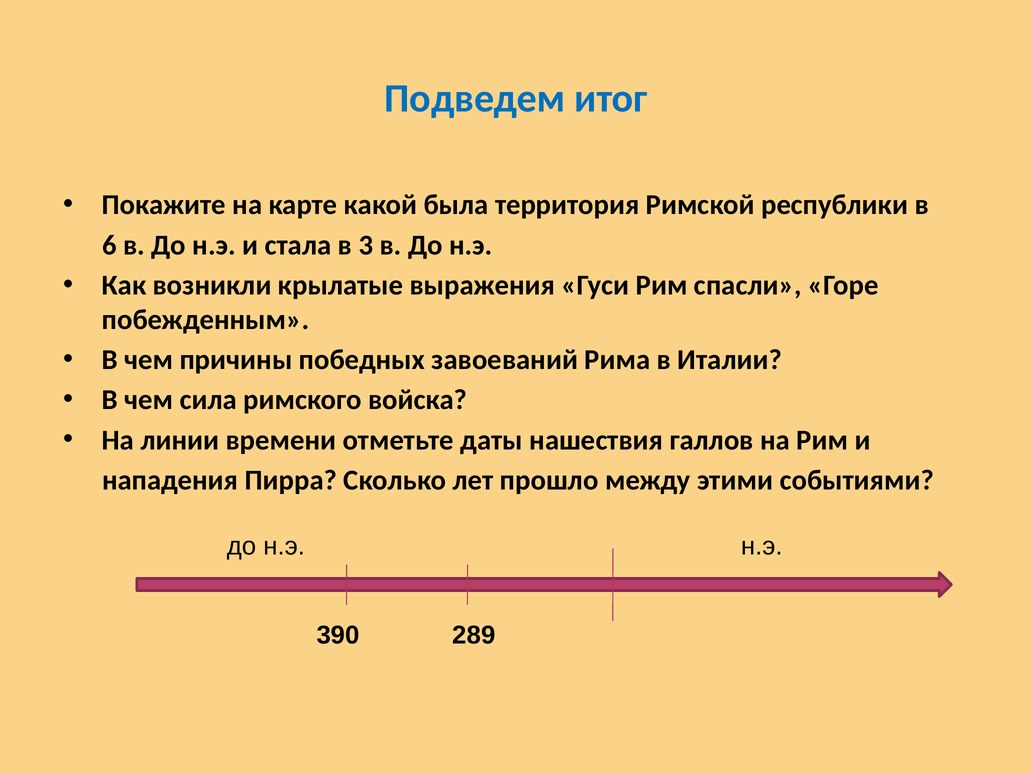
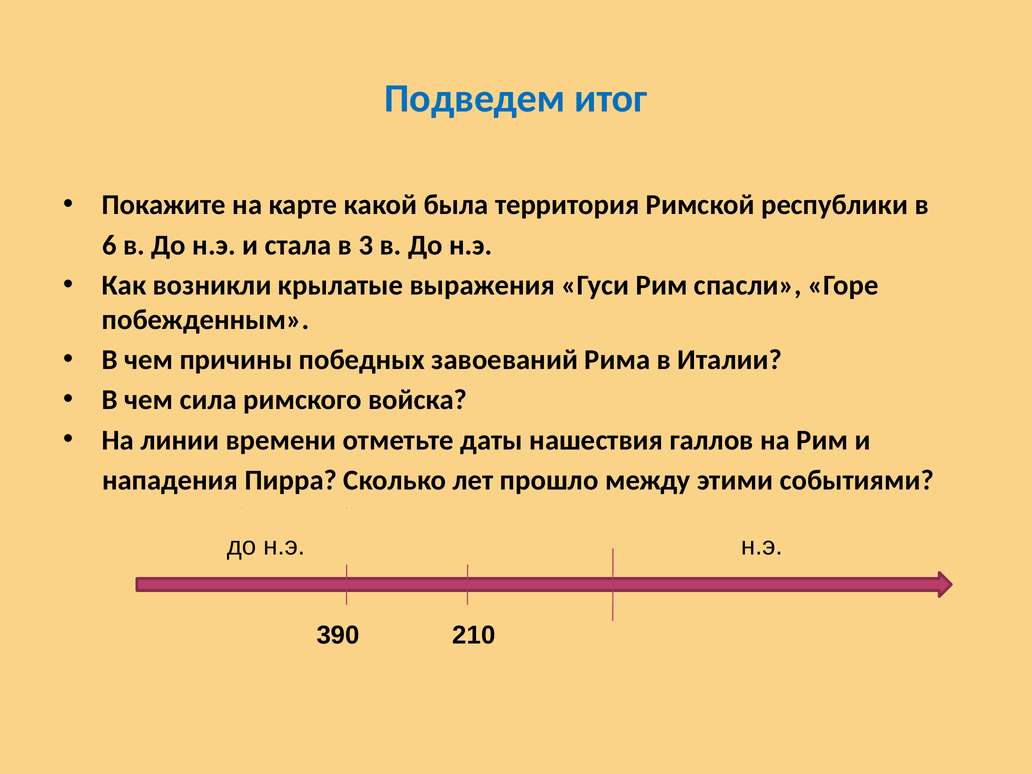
289: 289 -> 210
